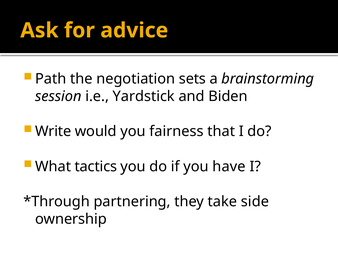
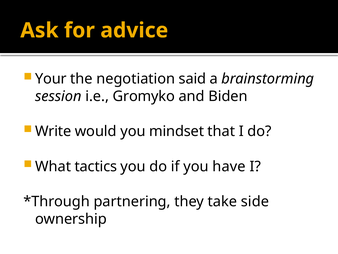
Path: Path -> Your
sets: sets -> said
Yardstick: Yardstick -> Gromyko
fairness: fairness -> mindset
